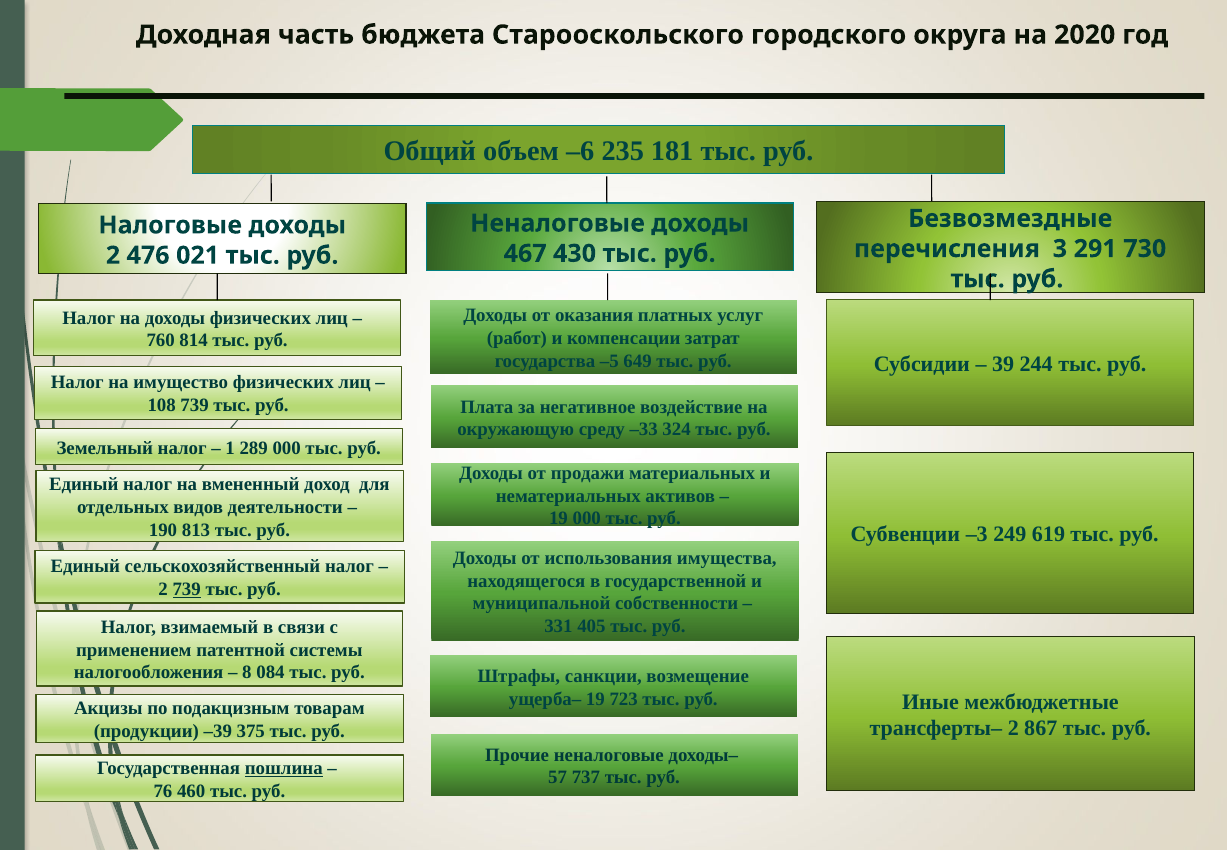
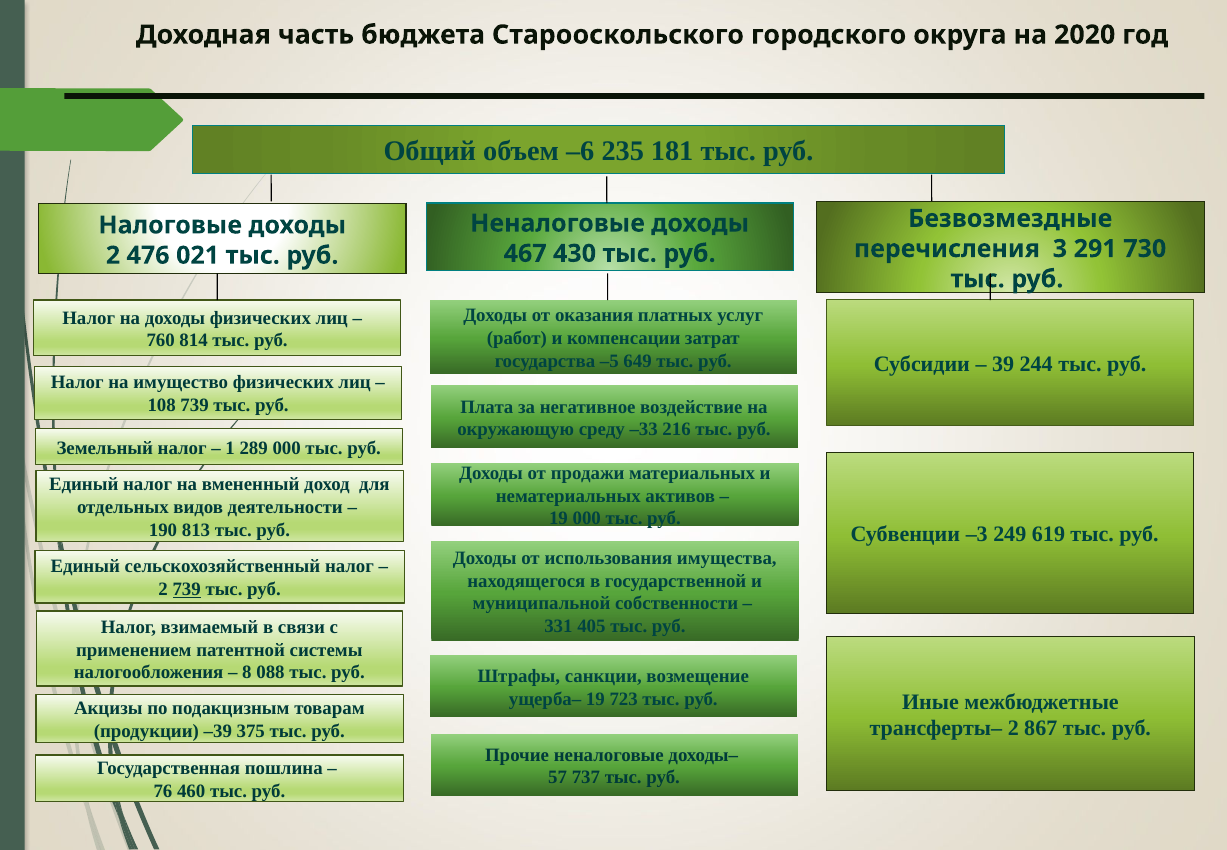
324: 324 -> 216
084: 084 -> 088
пошлина underline: present -> none
